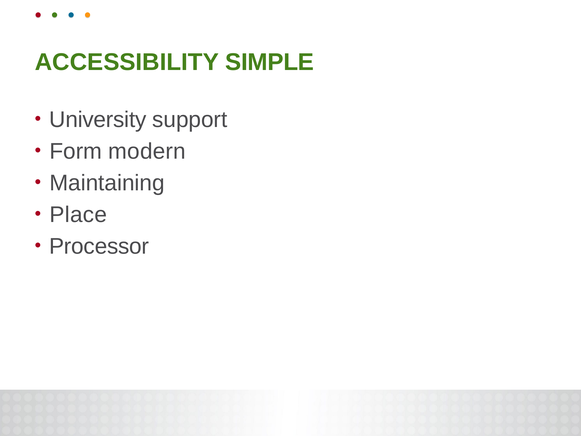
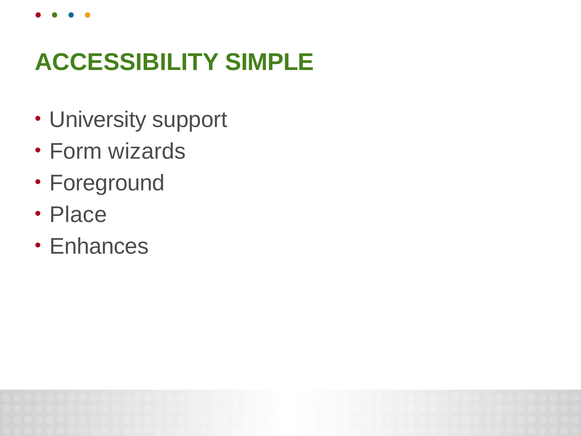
modern: modern -> wizards
Maintaining: Maintaining -> Foreground
Processor: Processor -> Enhances
